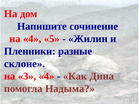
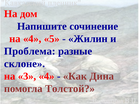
Пленники: Пленники -> Проблема
Надыма: Надыма -> Толстой
